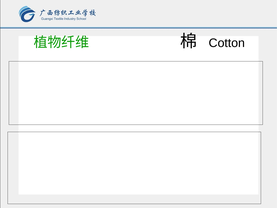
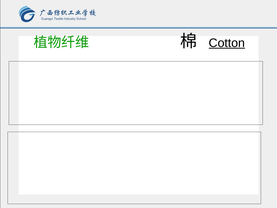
Cotton underline: none -> present
